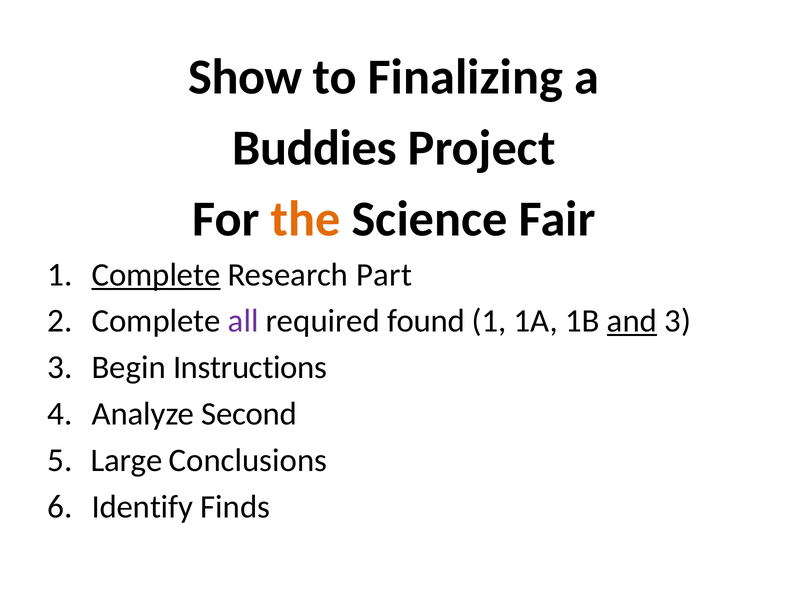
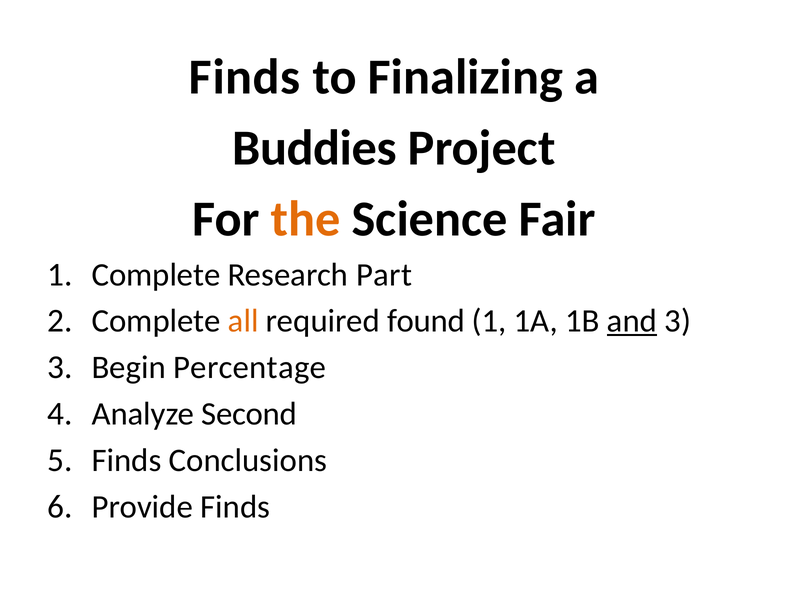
Show at (245, 77): Show -> Finds
Complete at (156, 275) underline: present -> none
all colour: purple -> orange
Instructions: Instructions -> Percentage
Large at (127, 460): Large -> Finds
Identify: Identify -> Provide
